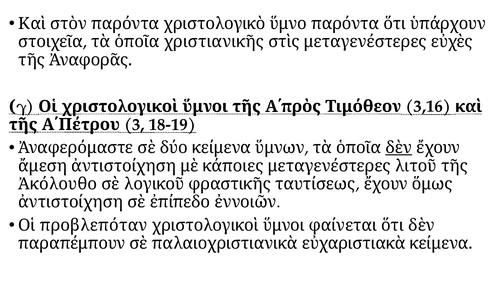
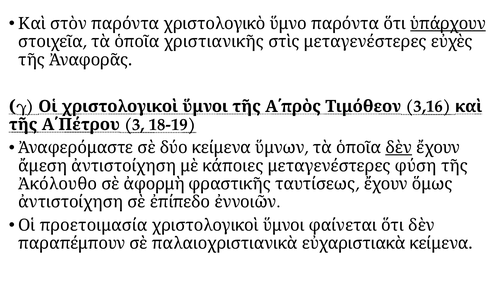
ὑπάρχουν underline: none -> present
λιτοῦ: λιτοῦ -> φύση
λογικοῦ: λογικοῦ -> ἀφορμὴ
προβλεπόταν: προβλεπόταν -> προετοιμασία
